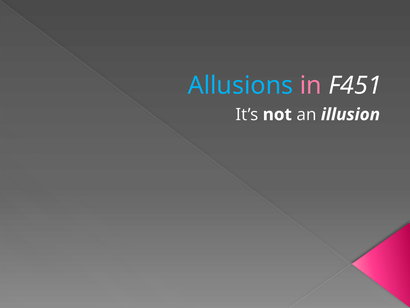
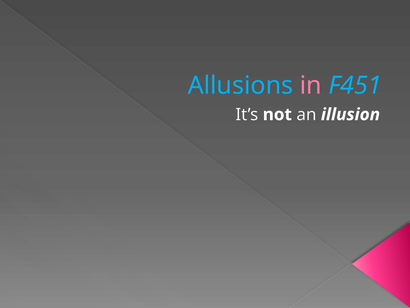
F451 colour: white -> light blue
